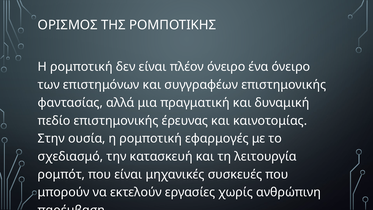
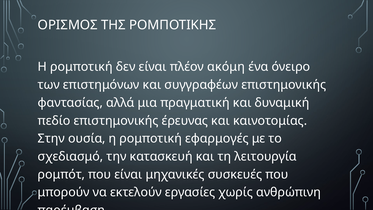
πλέον όνειρο: όνειρο -> ακόμη
